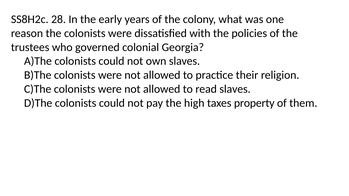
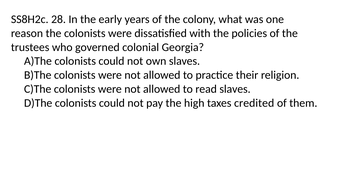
property: property -> credited
